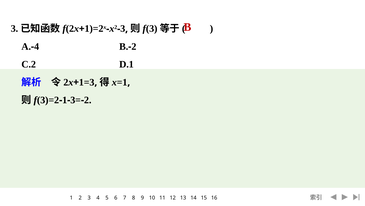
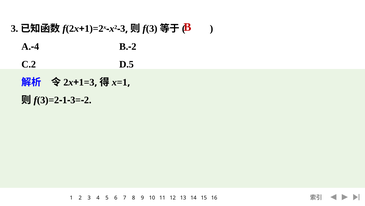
D.1: D.1 -> D.5
